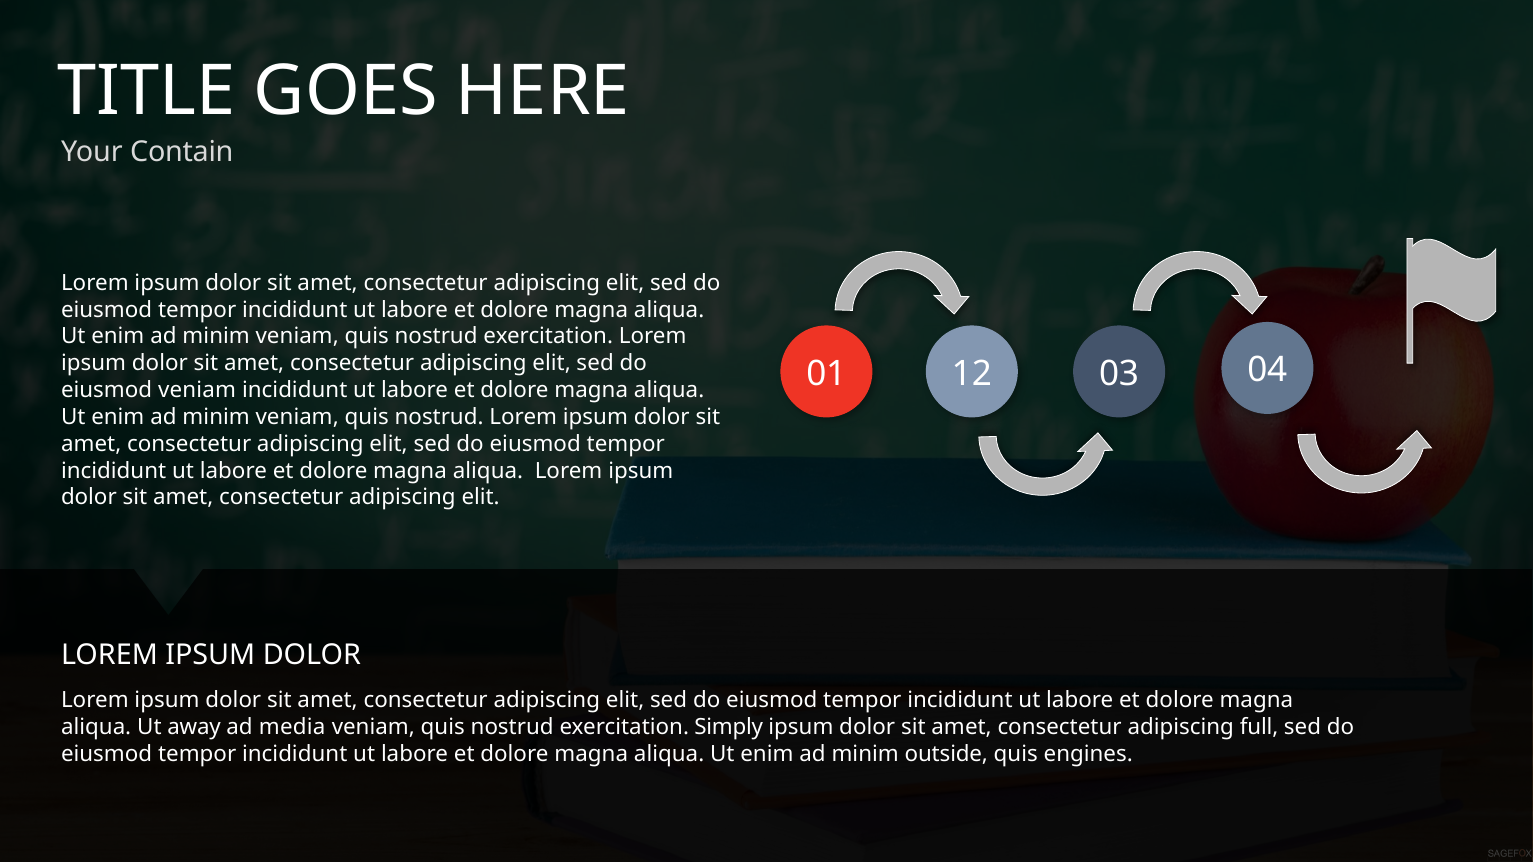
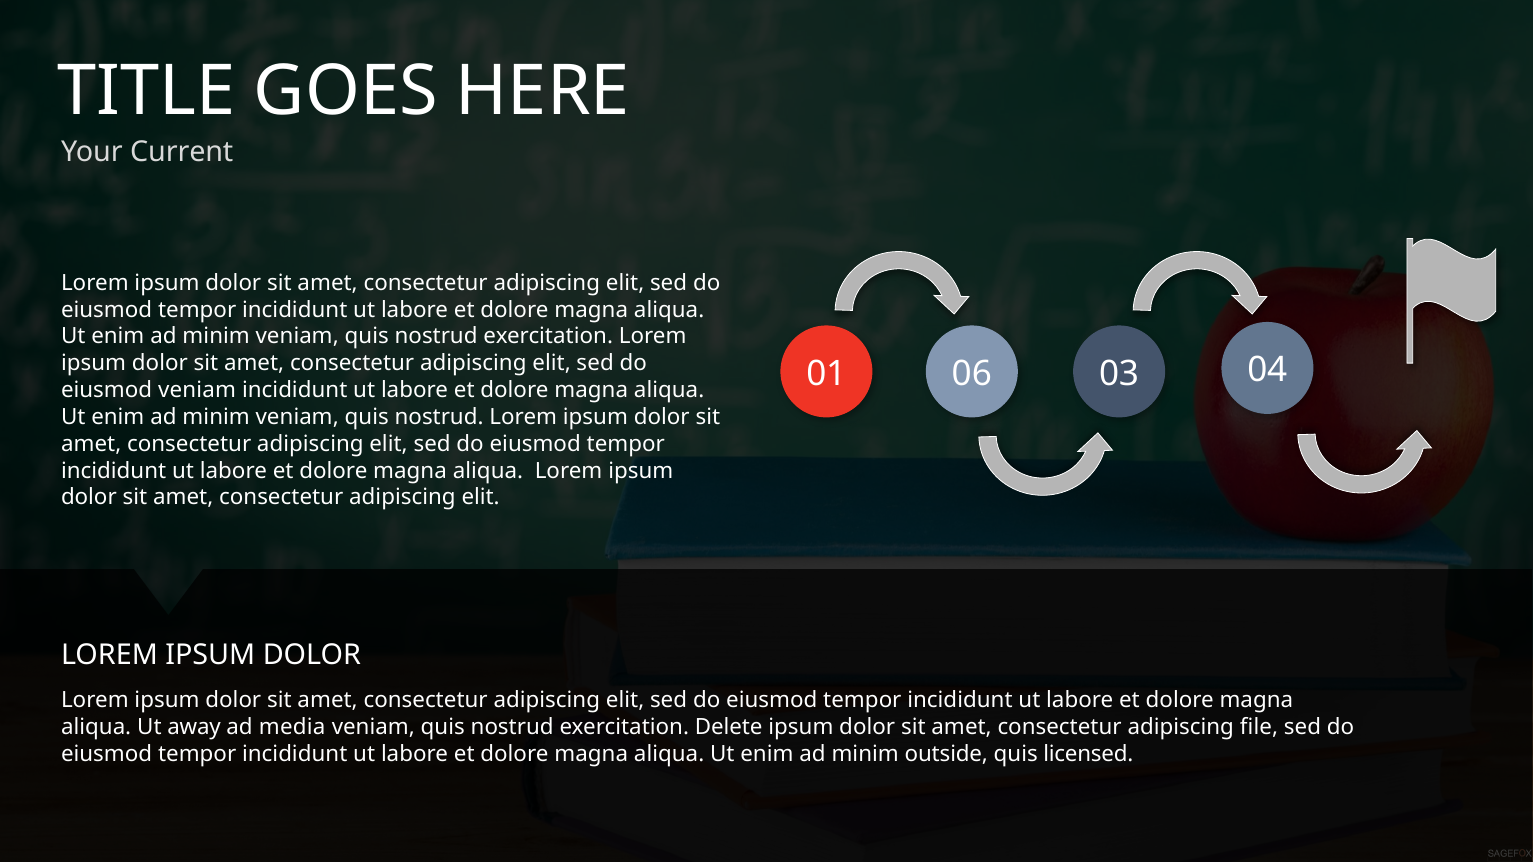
Contain: Contain -> Current
12: 12 -> 06
Simply: Simply -> Delete
full: full -> file
engines: engines -> licensed
